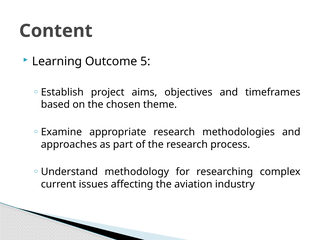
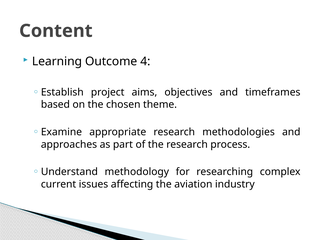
5: 5 -> 4
